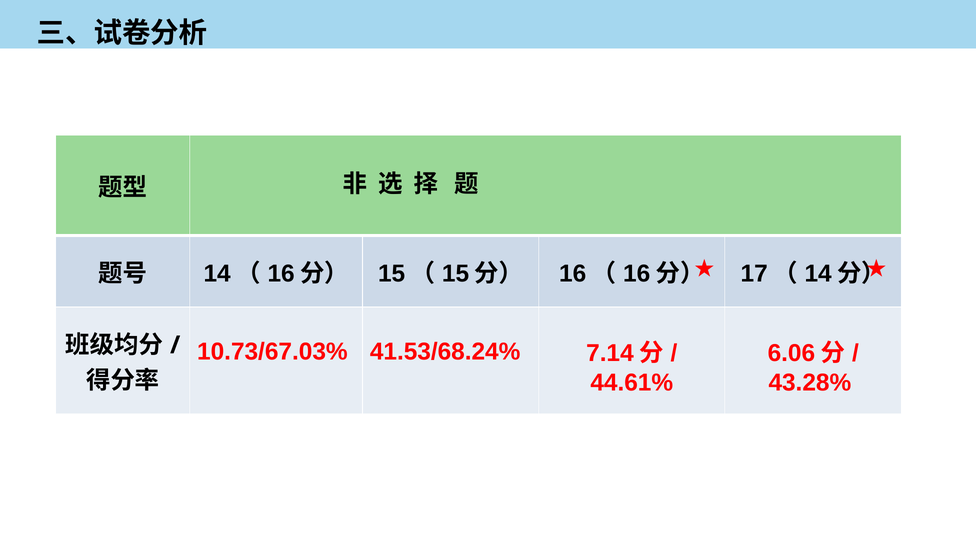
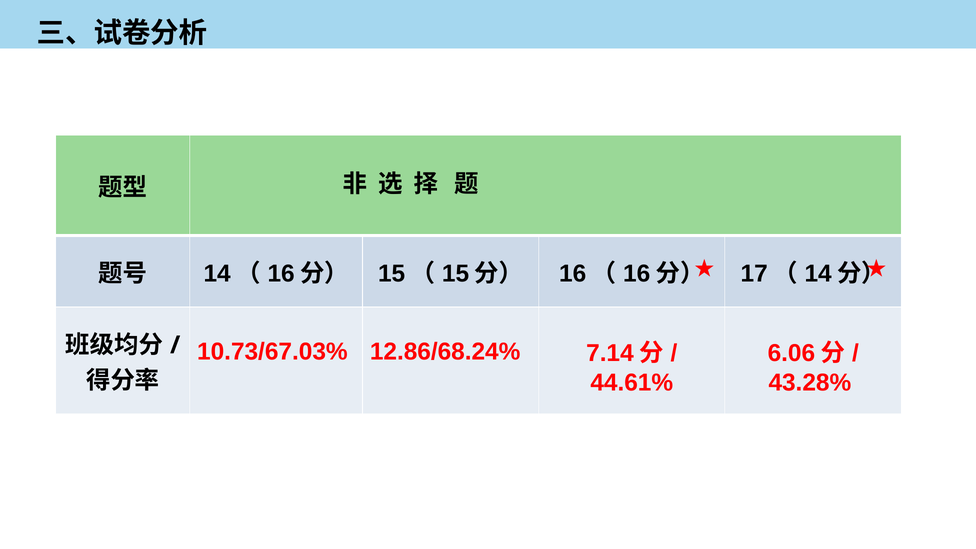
41.53/68.24%: 41.53/68.24% -> 12.86/68.24%
